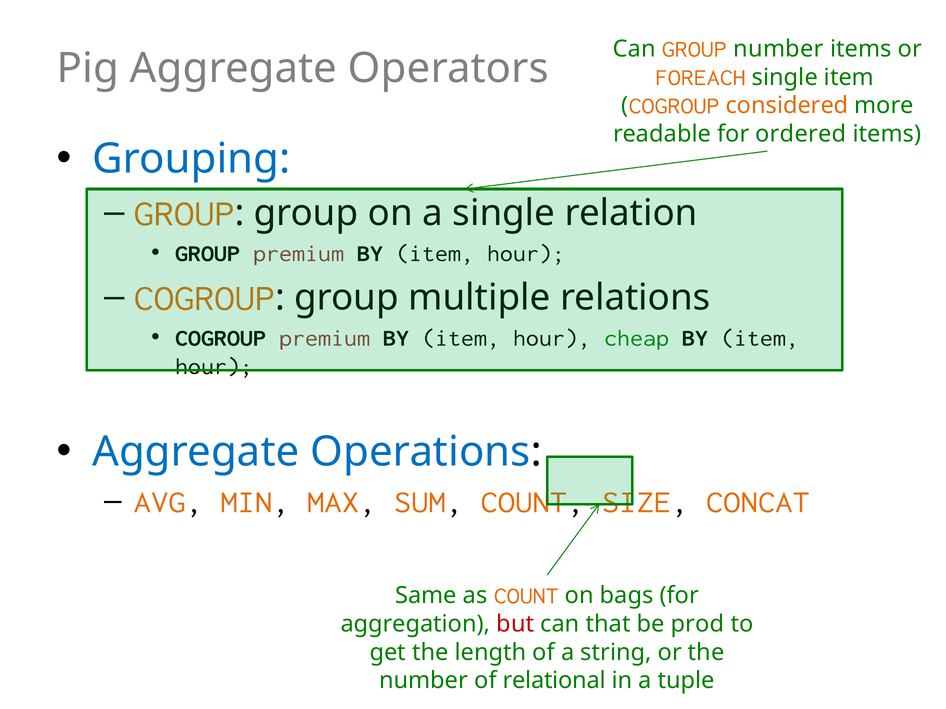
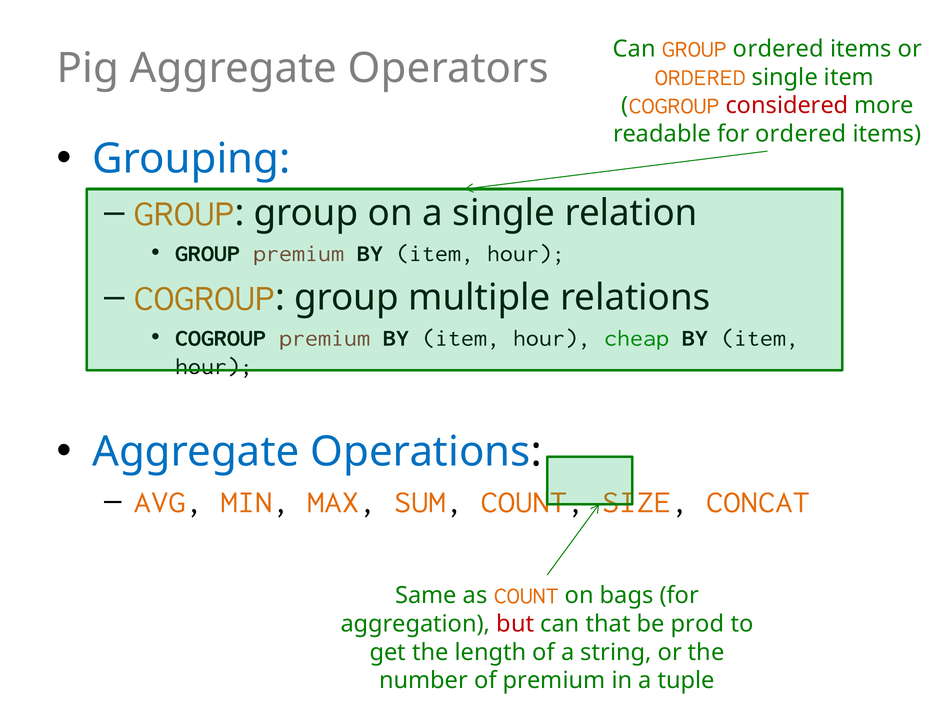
GROUP number: number -> ordered
FOREACH at (700, 77): FOREACH -> ORDERED
considered colour: orange -> red
of relational: relational -> premium
